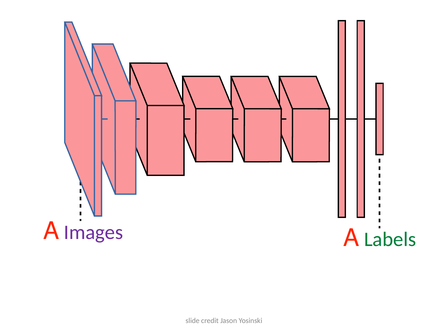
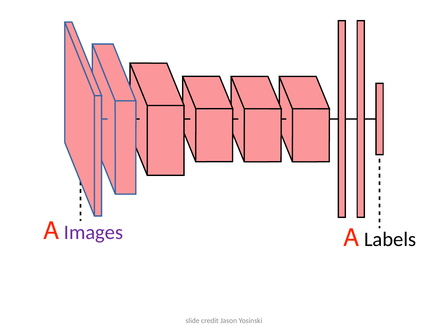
Labels colour: green -> black
